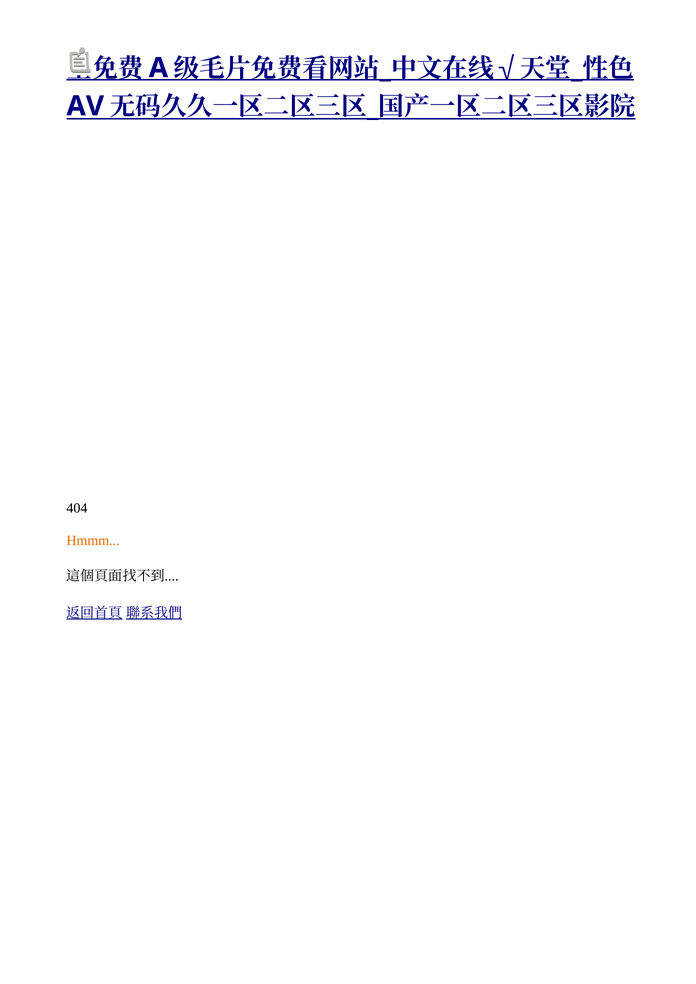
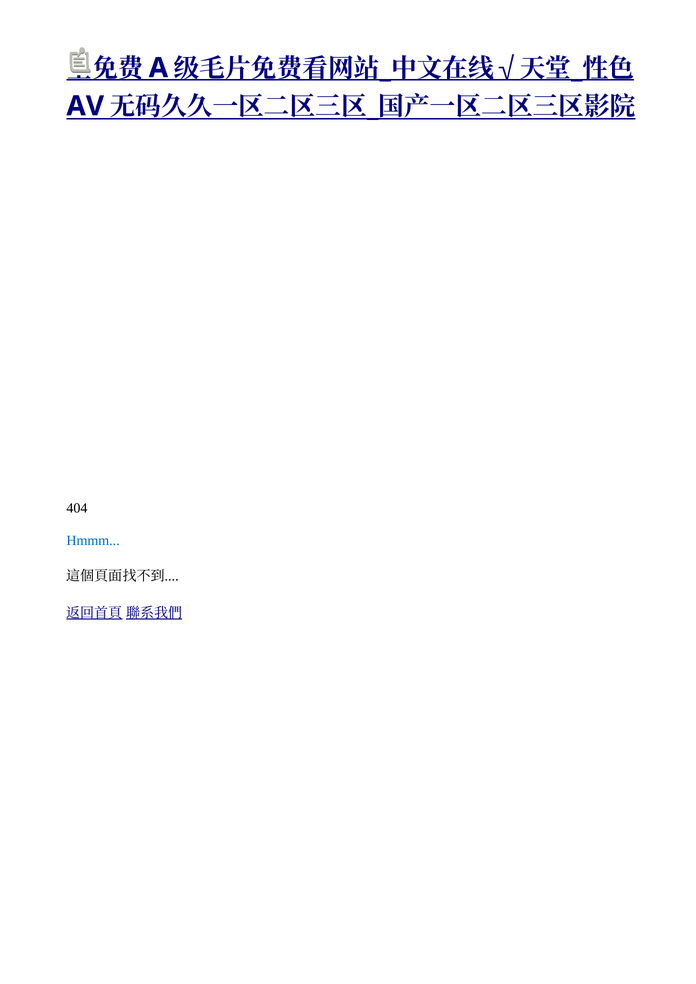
Hmmm colour: orange -> blue
